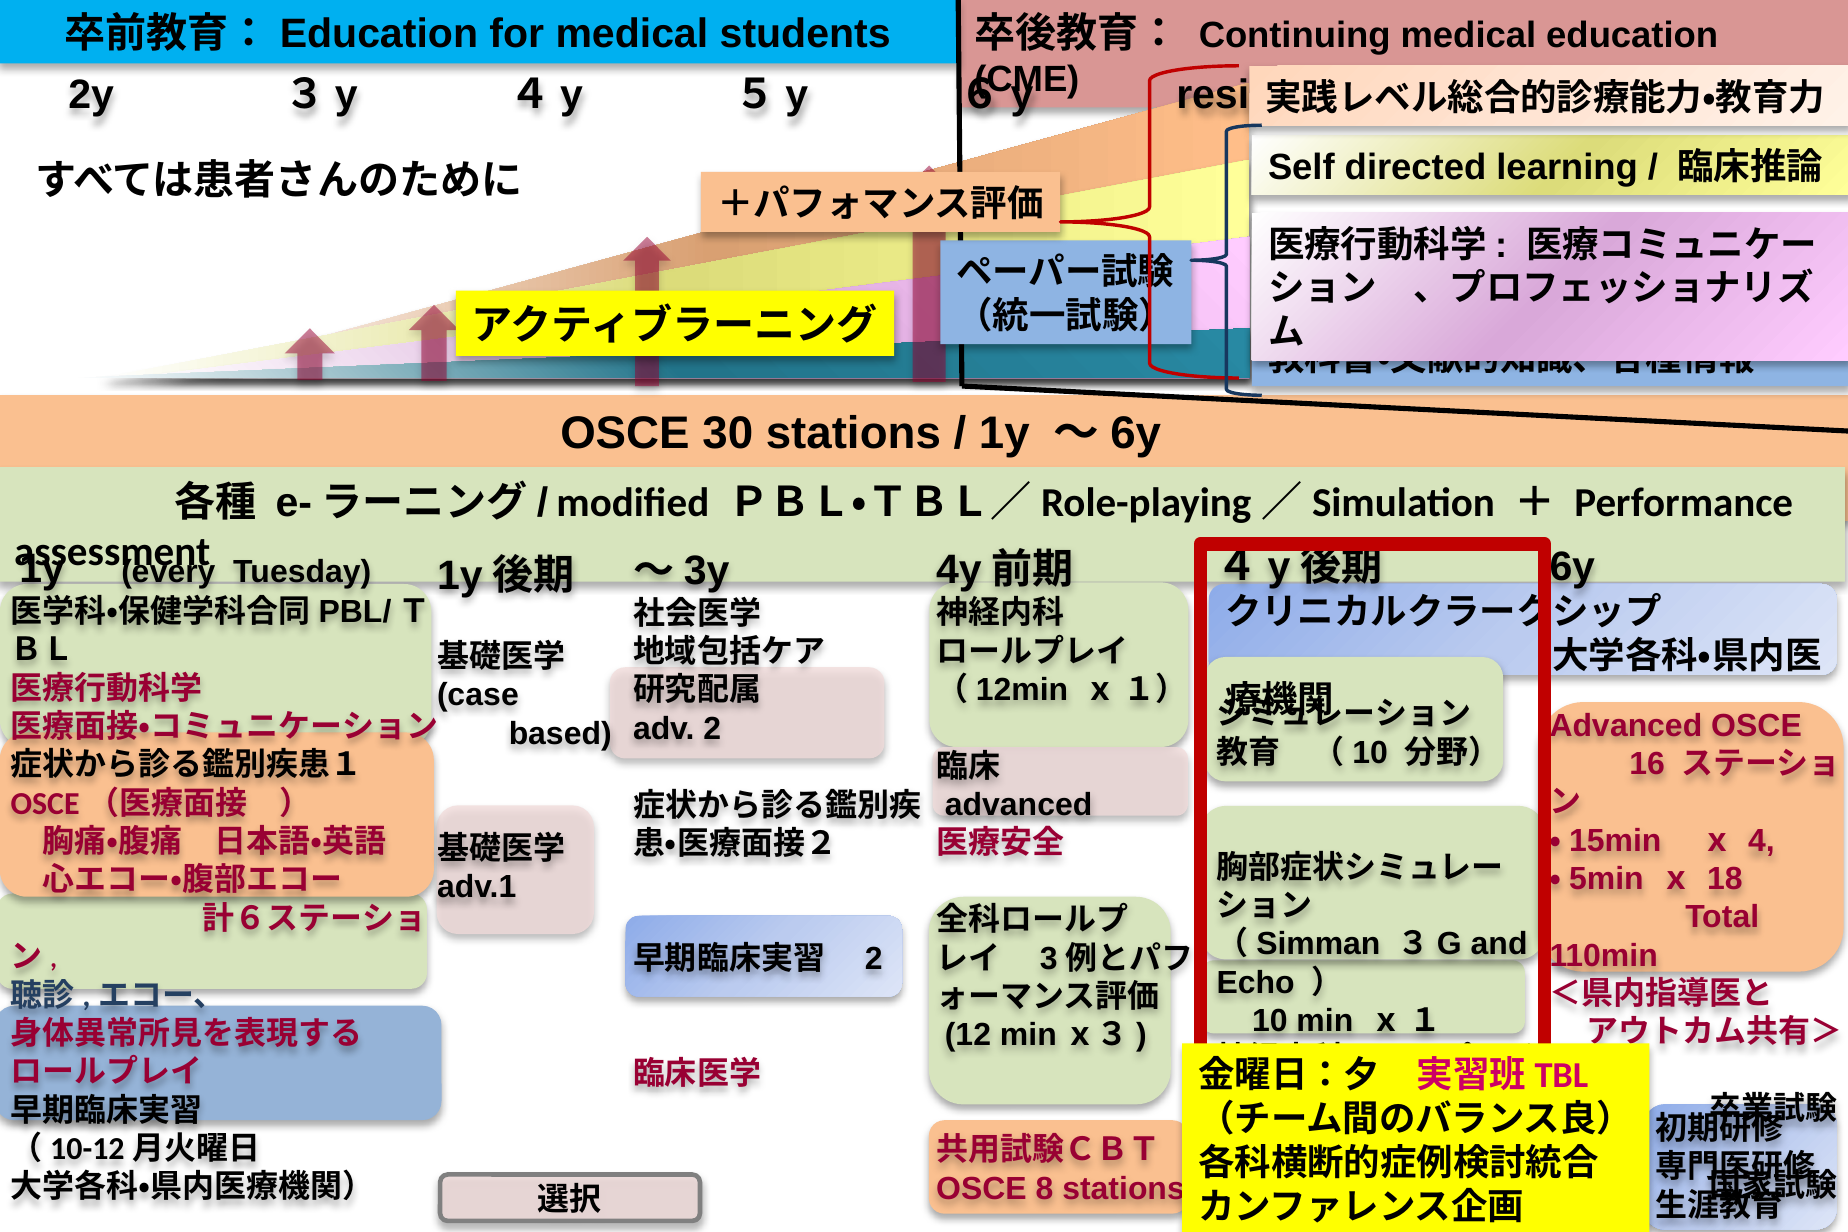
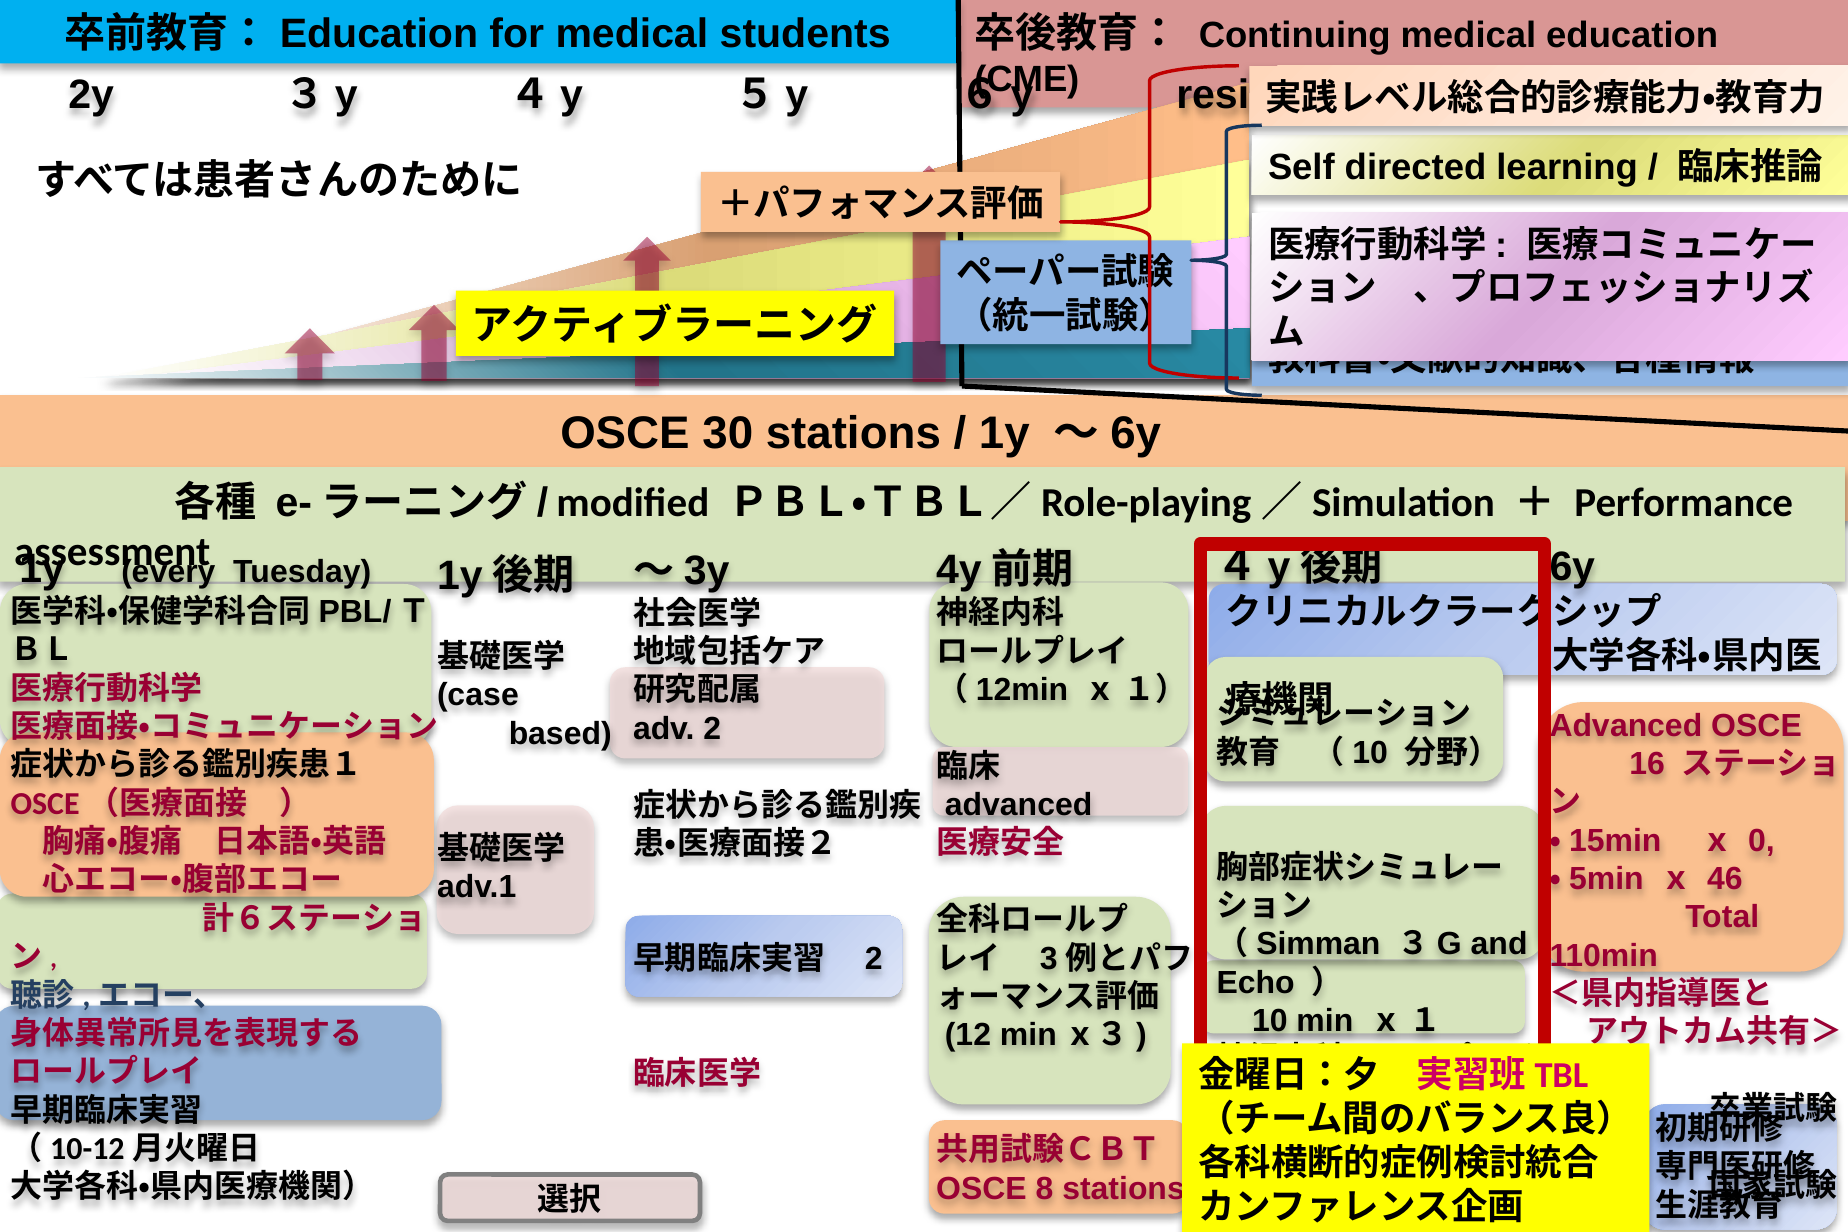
4: 4 -> 0
18: 18 -> 46
